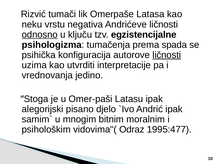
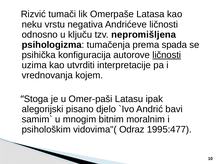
odnosno underline: present -> none
egzistencijalne: egzistencijalne -> nepromišljena
jedino: jedino -> kojem
Andrić ipak: ipak -> bavi
